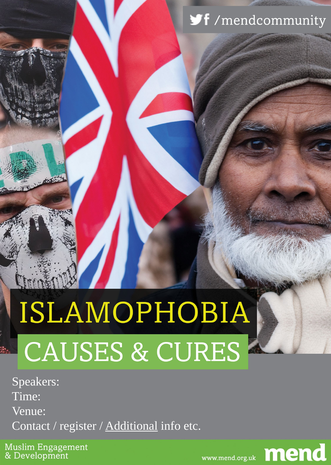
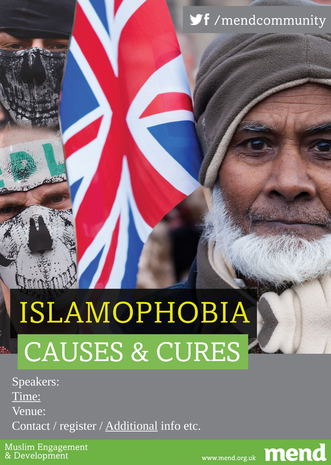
Time underline: none -> present
